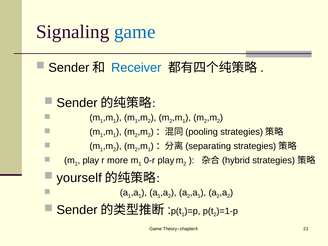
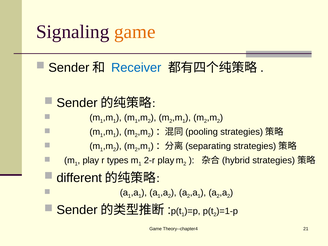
game at (135, 32) colour: blue -> orange
more: more -> types
0-r: 0-r -> 2-r
yourself: yourself -> different
